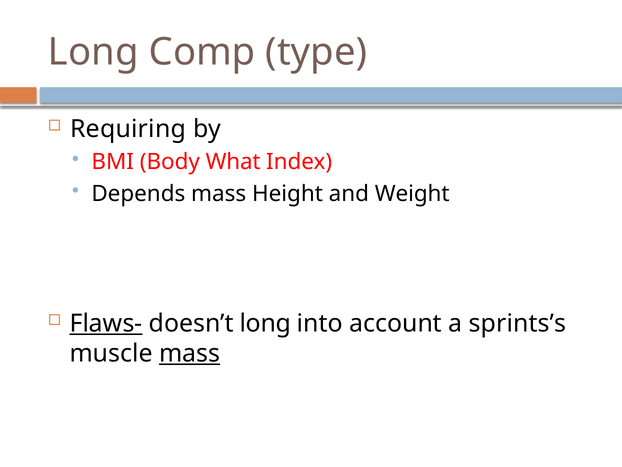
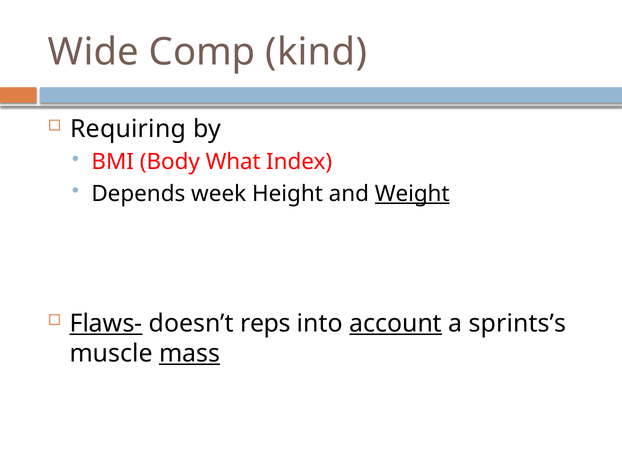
Long at (93, 52): Long -> Wide
type: type -> kind
Depends mass: mass -> week
Weight underline: none -> present
doesn’t long: long -> reps
account underline: none -> present
